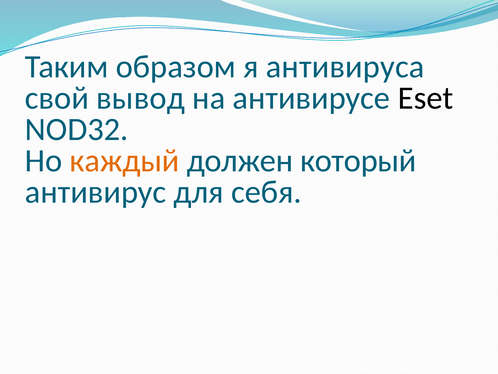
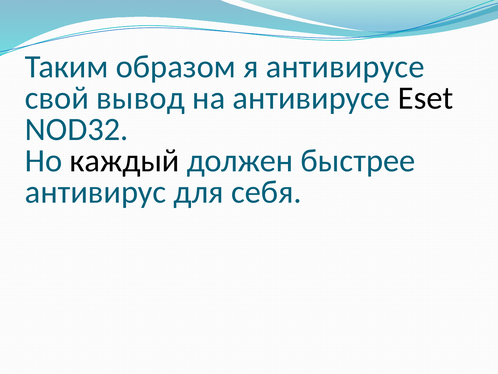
я антивируса: антивируса -> антивирусе
каждый colour: orange -> black
который: который -> быстрее
